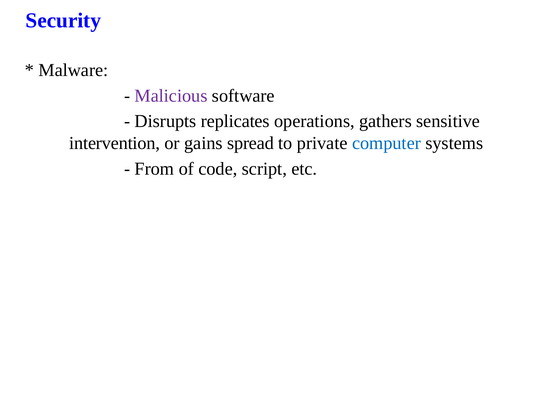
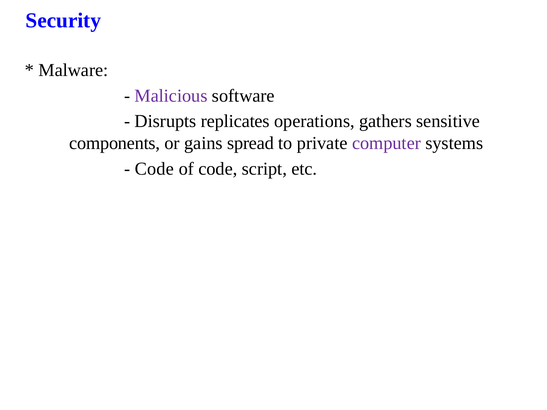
intervention: intervention -> components
computer colour: blue -> purple
From at (154, 169): From -> Code
